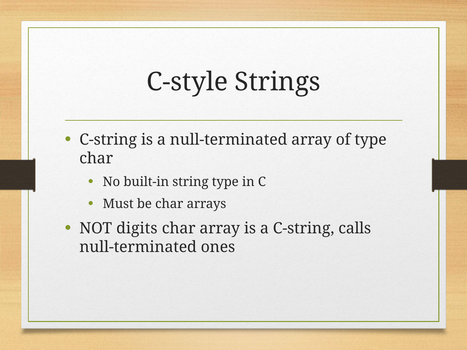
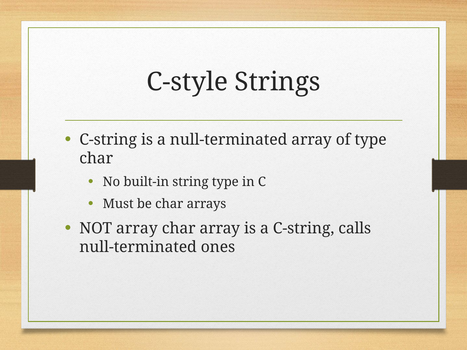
NOT digits: digits -> array
